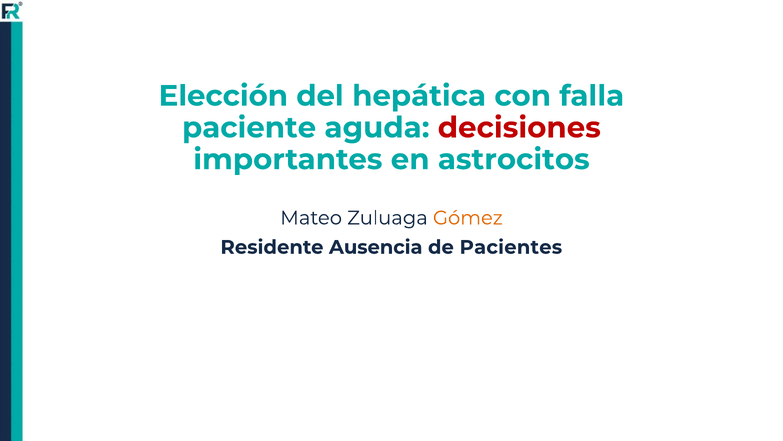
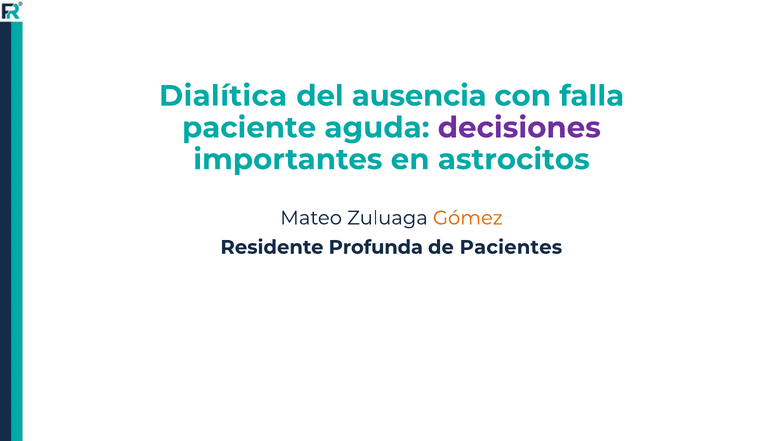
Elección: Elección -> Dialítica
hepática: hepática -> ausencia
decisiones colour: red -> purple
Ausencia: Ausencia -> Profunda
